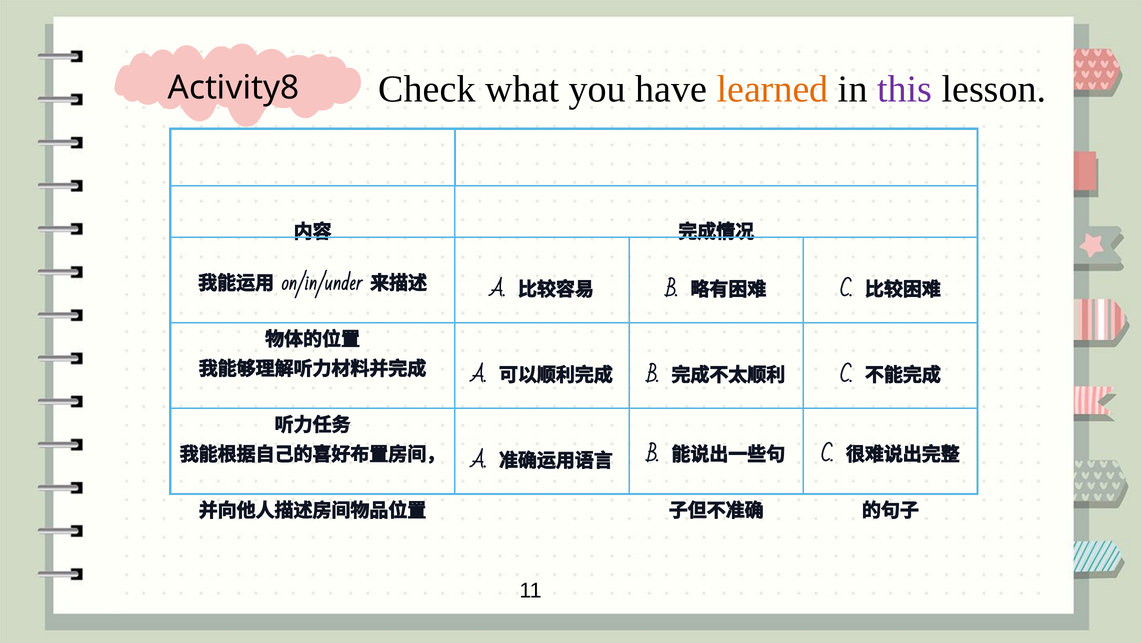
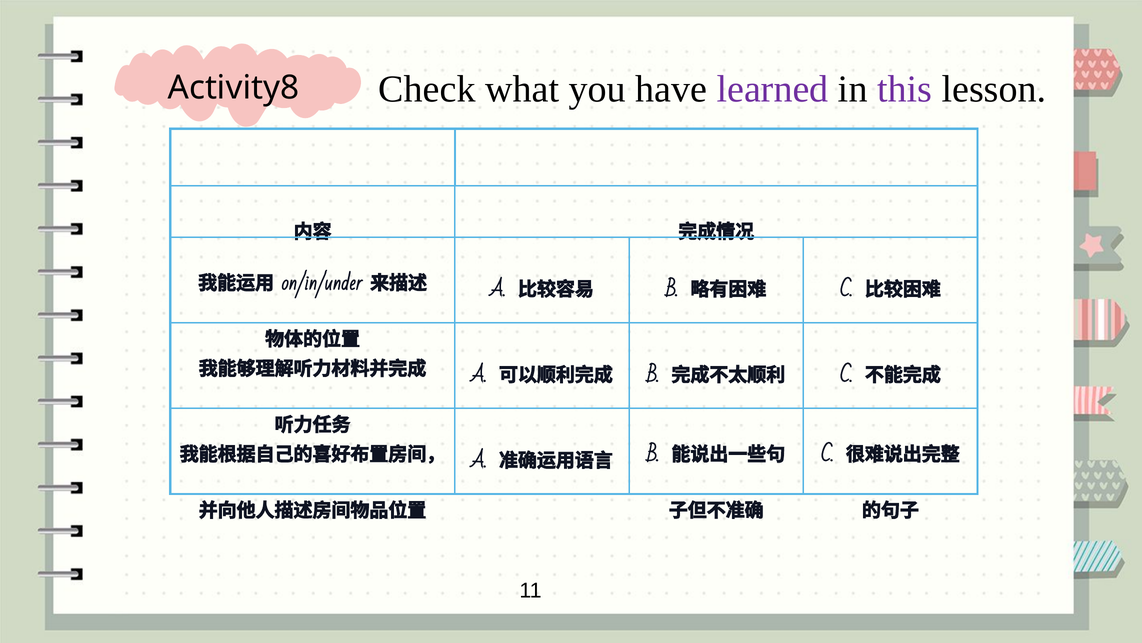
learned colour: orange -> purple
